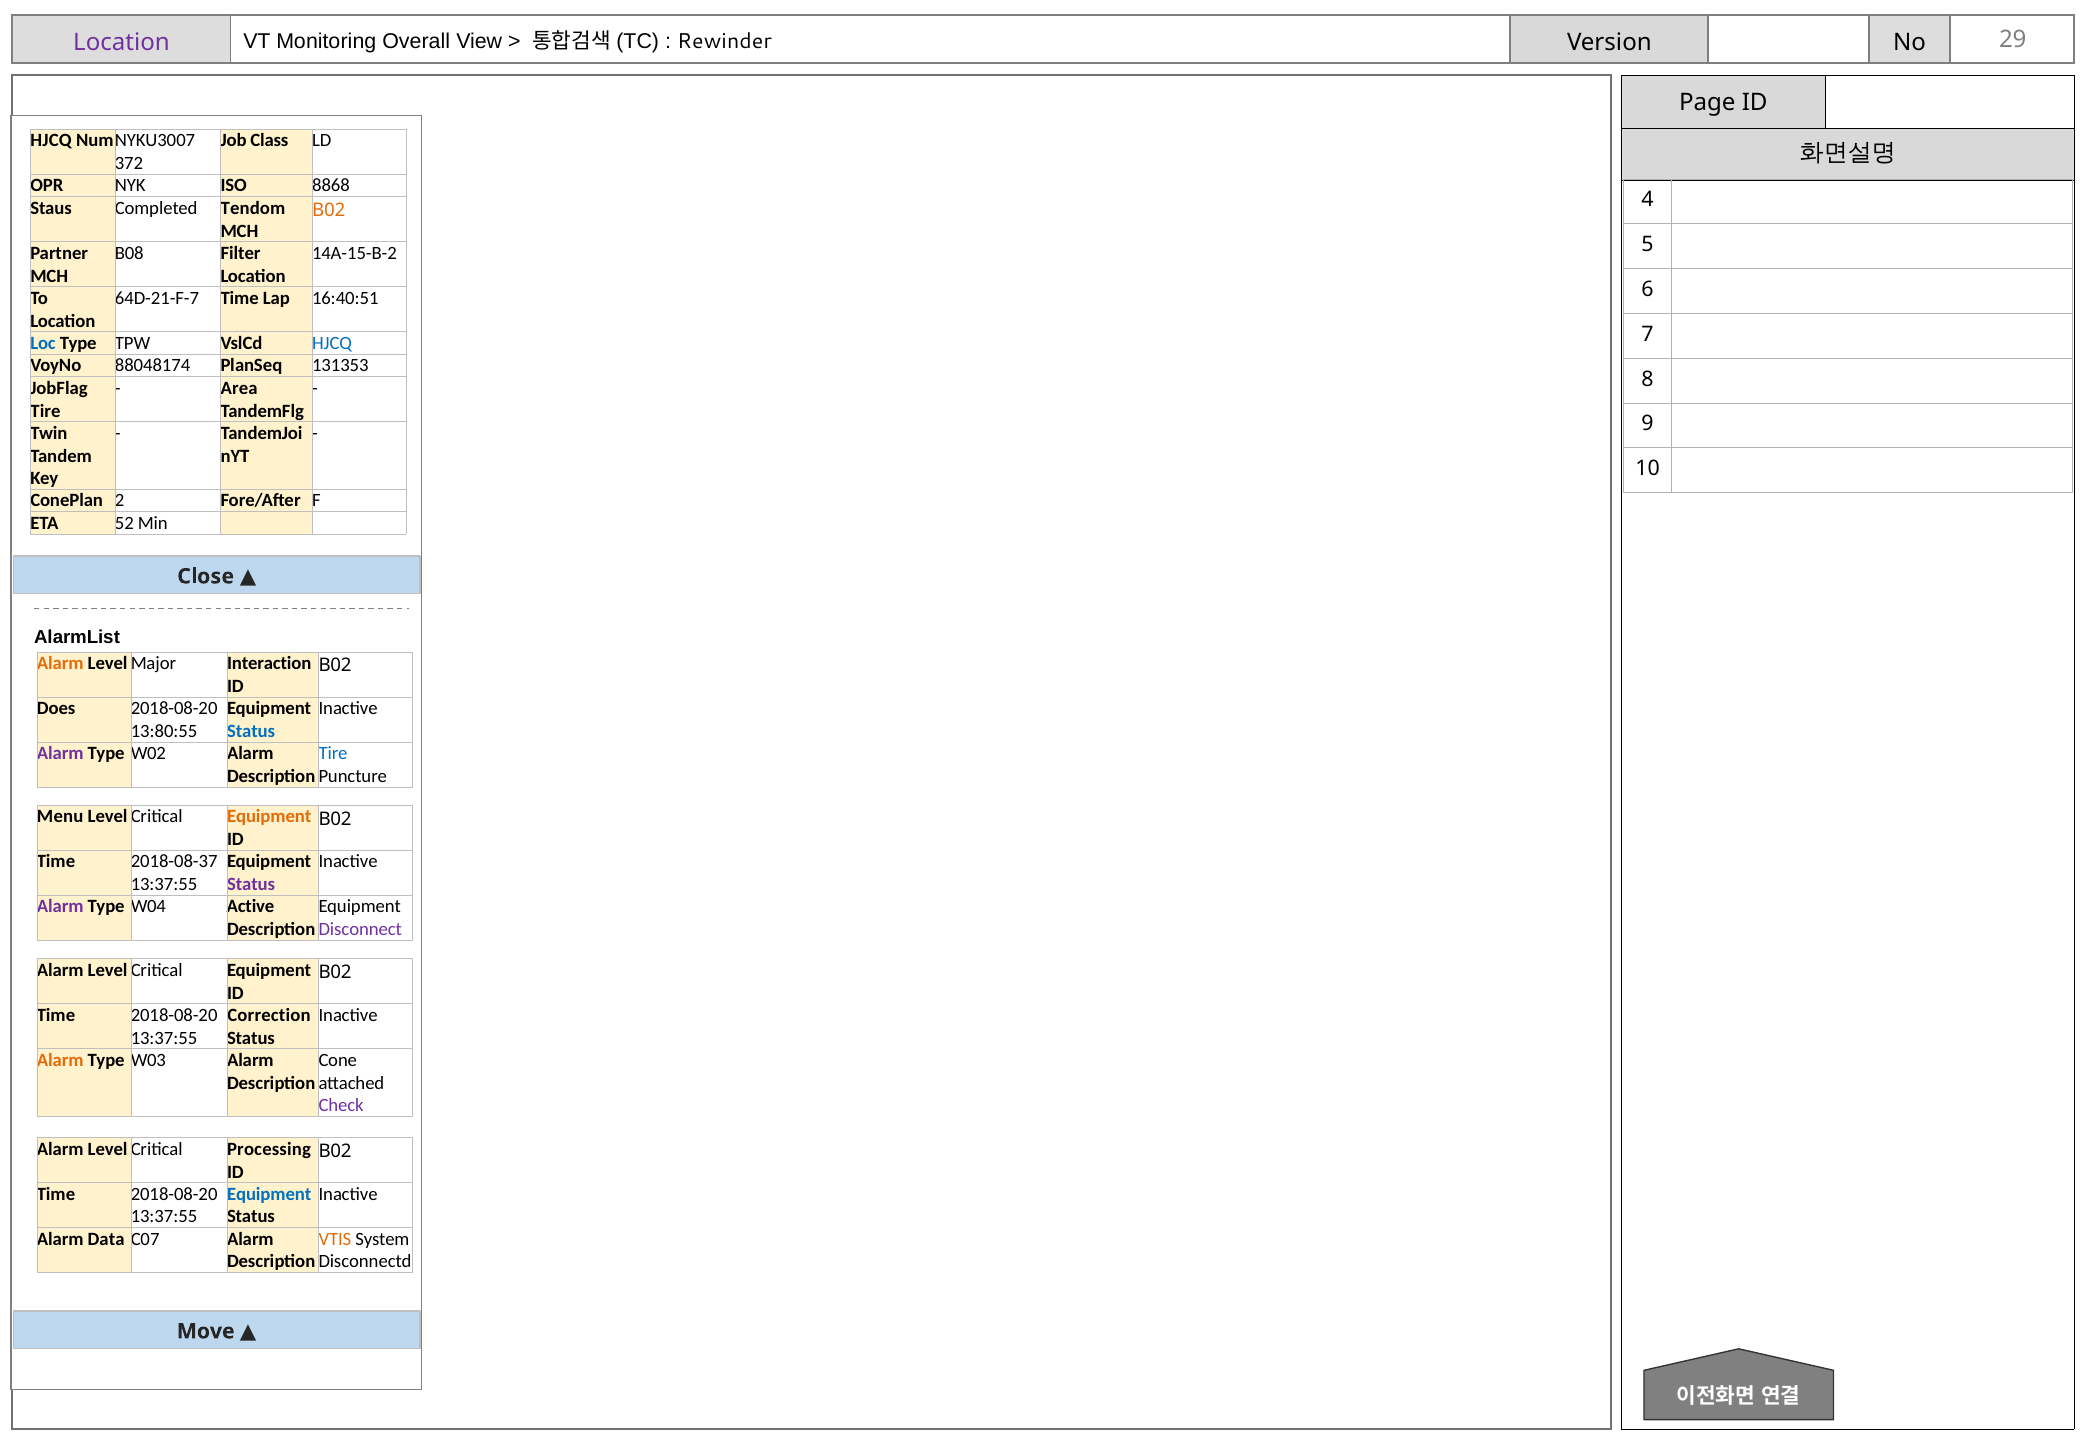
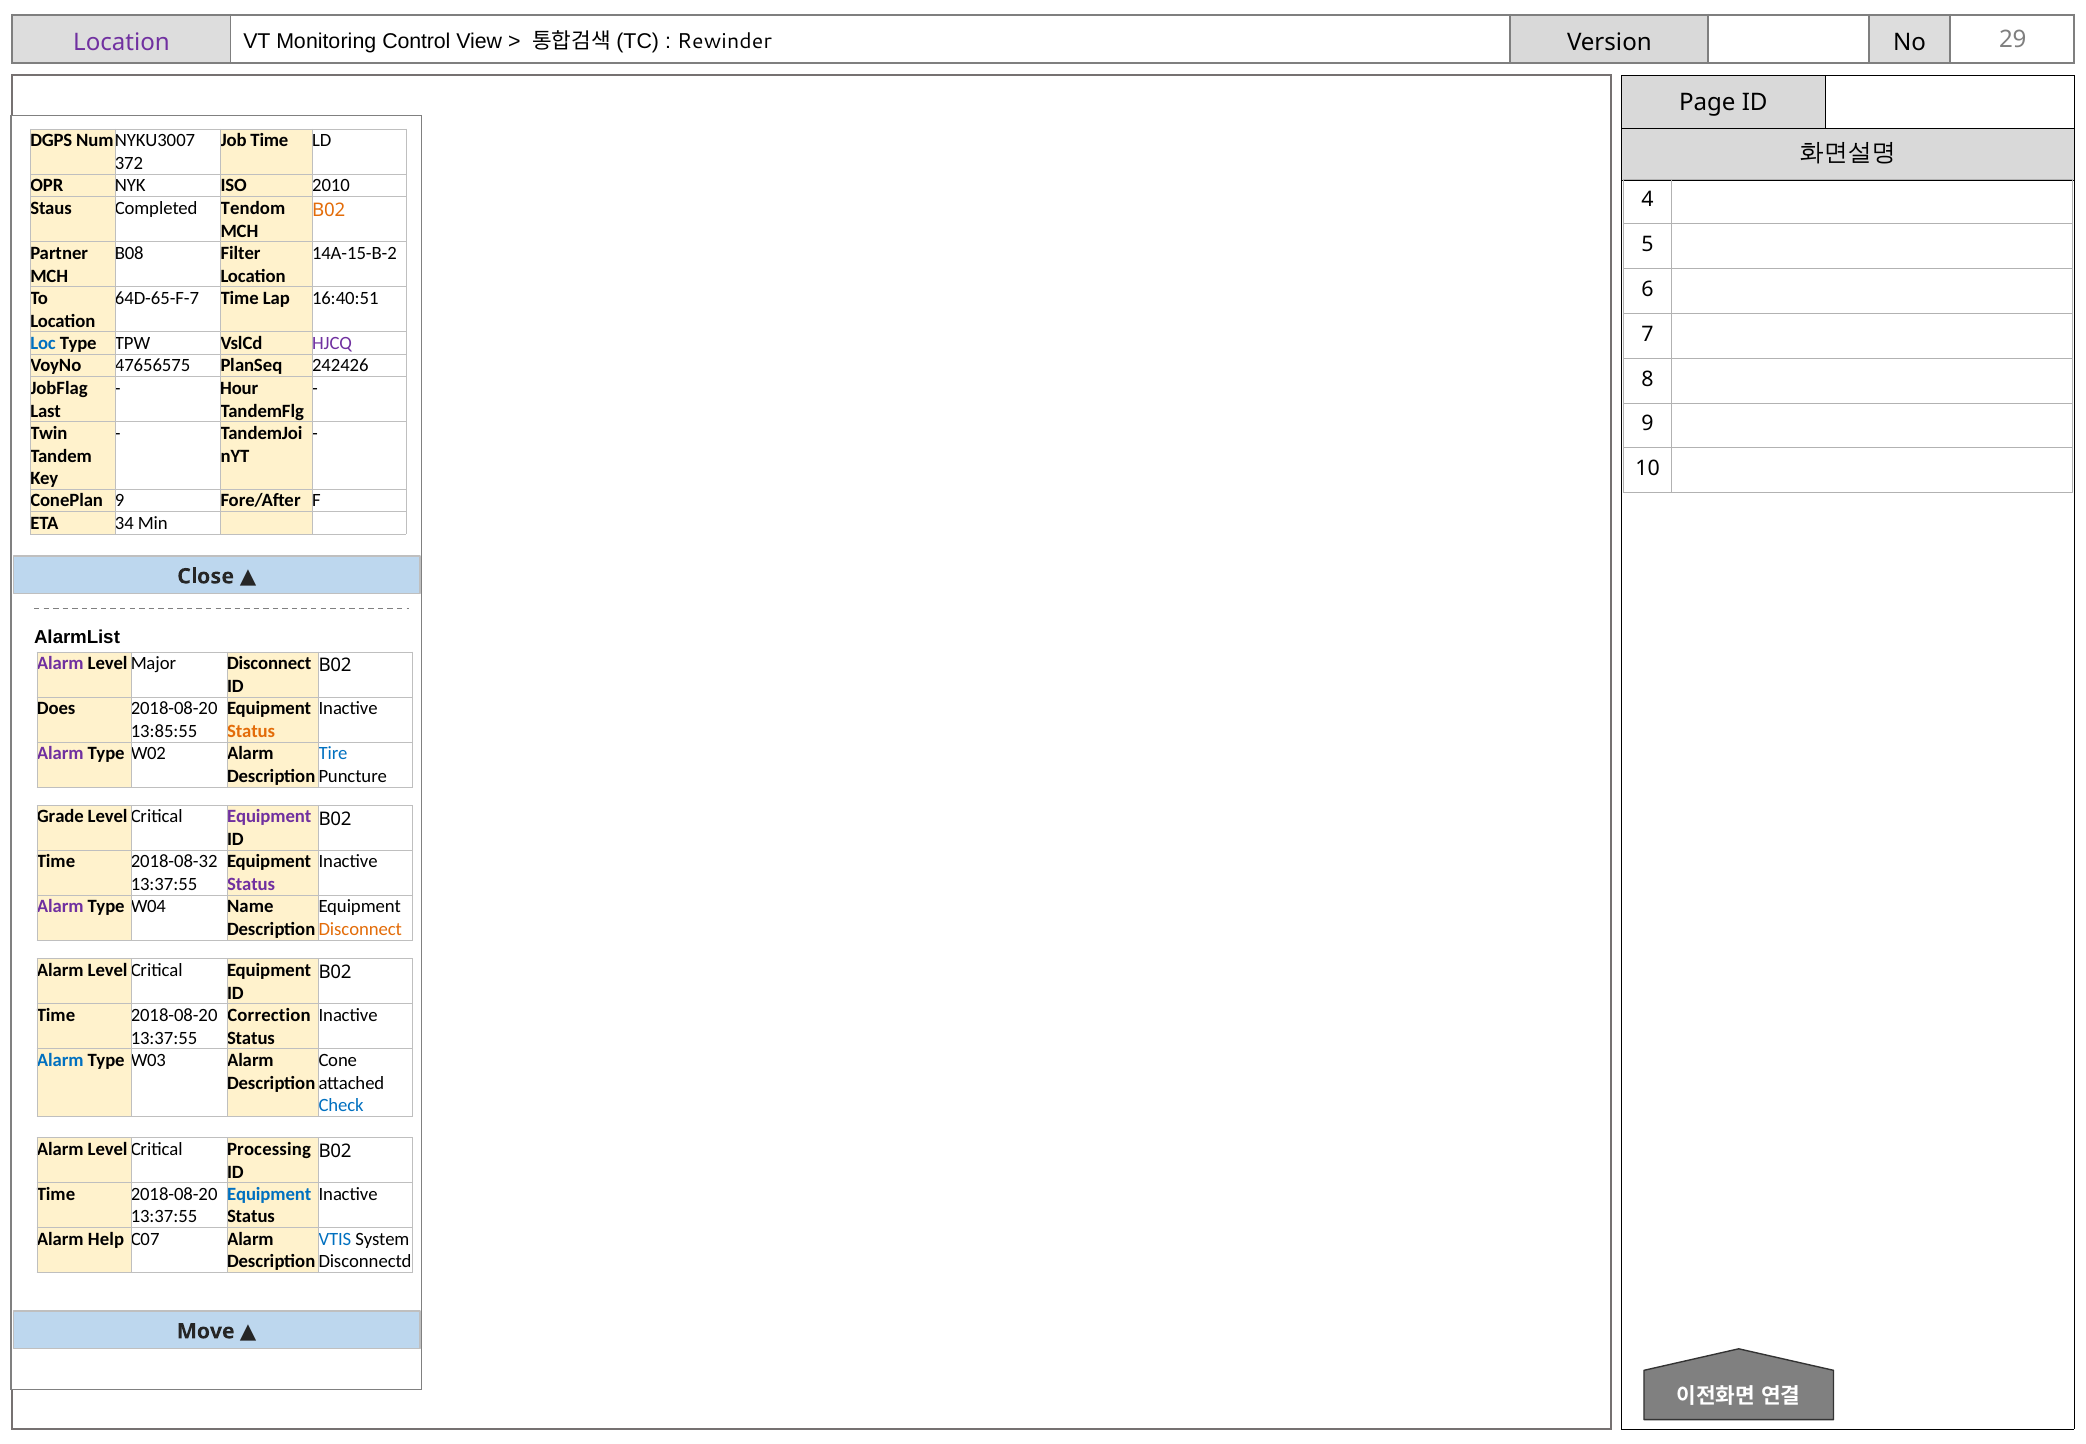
Overall: Overall -> Control
HJCQ at (51, 141): HJCQ -> DGPS
Job Class: Class -> Time
8868: 8868 -> 2010
64D-21-F-7: 64D-21-F-7 -> 64D-65-F-7
HJCQ at (332, 343) colour: blue -> purple
88048174: 88048174 -> 47656575
131353: 131353 -> 242426
Area: Area -> Hour
Tire at (46, 411): Tire -> Last
ConePlan 2: 2 -> 9
52: 52 -> 34
Alarm at (60, 664) colour: orange -> purple
Interaction at (269, 664): Interaction -> Disconnect
13:80:55: 13:80:55 -> 13:85:55
Status at (251, 731) colour: blue -> orange
Menu: Menu -> Grade
Equipment at (269, 817) colour: orange -> purple
2018-08-37: 2018-08-37 -> 2018-08-32
Active: Active -> Name
Disconnect at (360, 930) colour: purple -> orange
Alarm at (60, 1060) colour: orange -> blue
Check colour: purple -> blue
Data: Data -> Help
VTIS colour: orange -> blue
